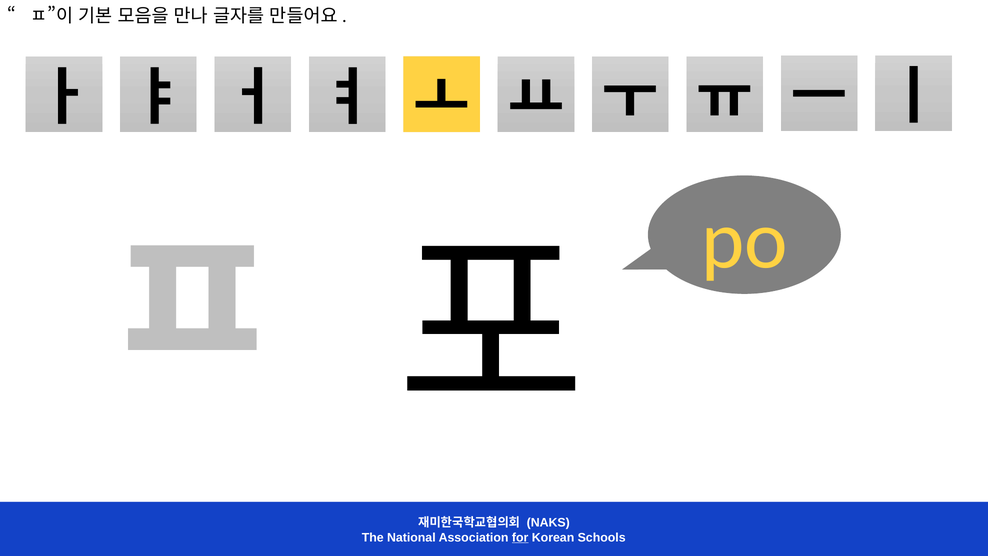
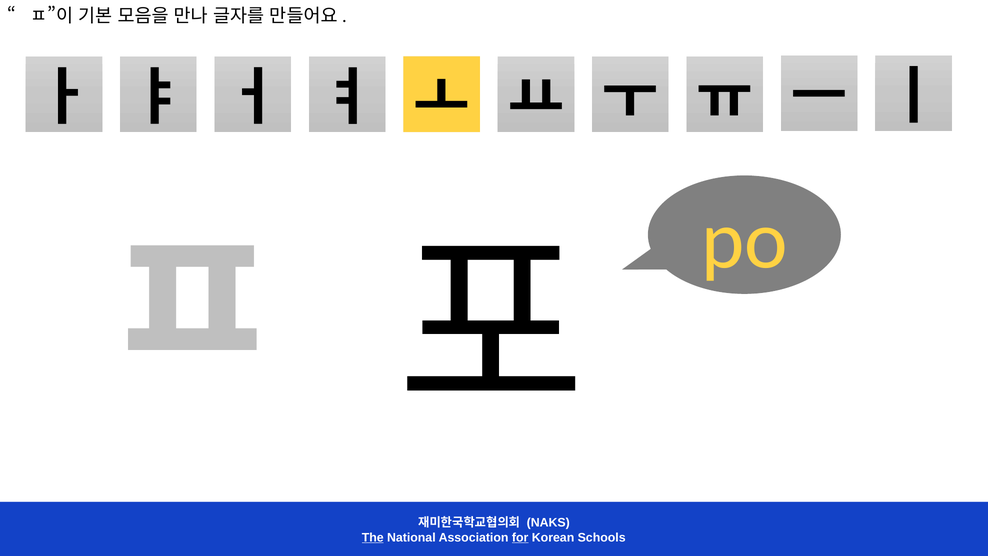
The underline: none -> present
